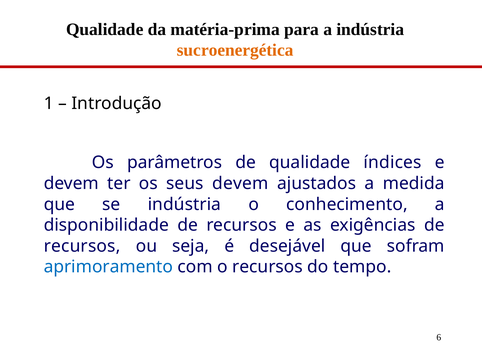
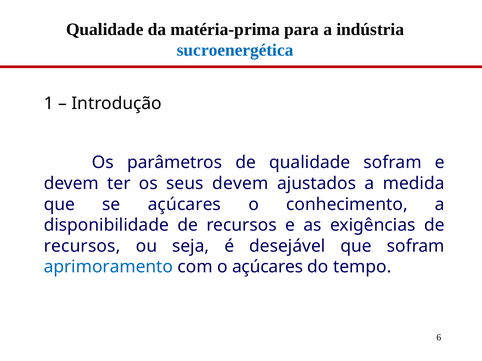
sucroenergética colour: orange -> blue
qualidade índices: índices -> sofram
se indústria: indústria -> açúcares
o recursos: recursos -> açúcares
